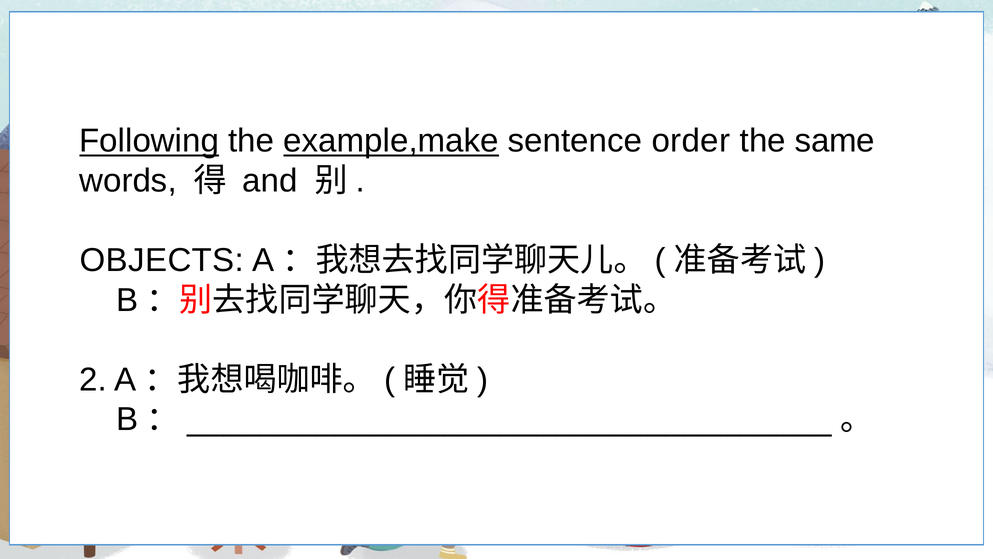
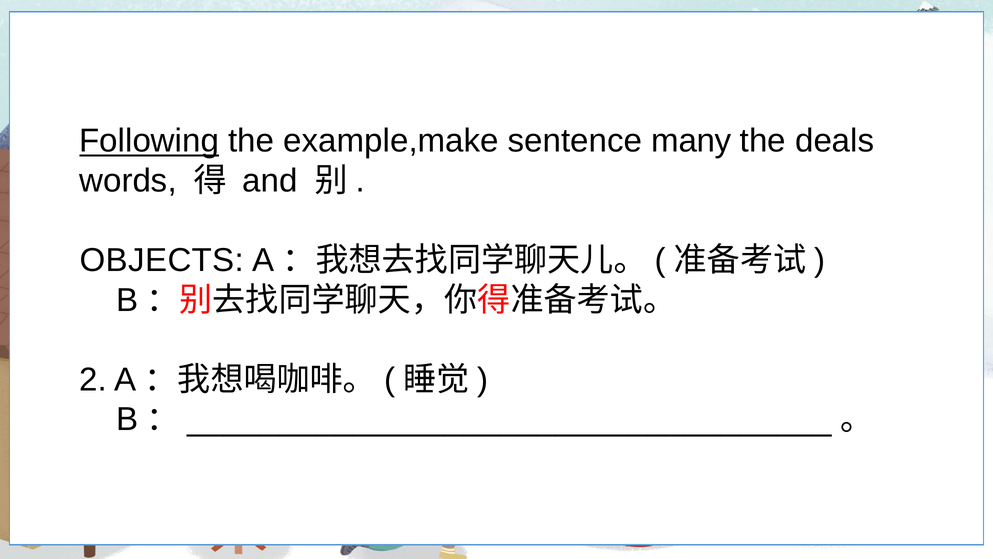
example,make underline: present -> none
order: order -> many
same: same -> deals
